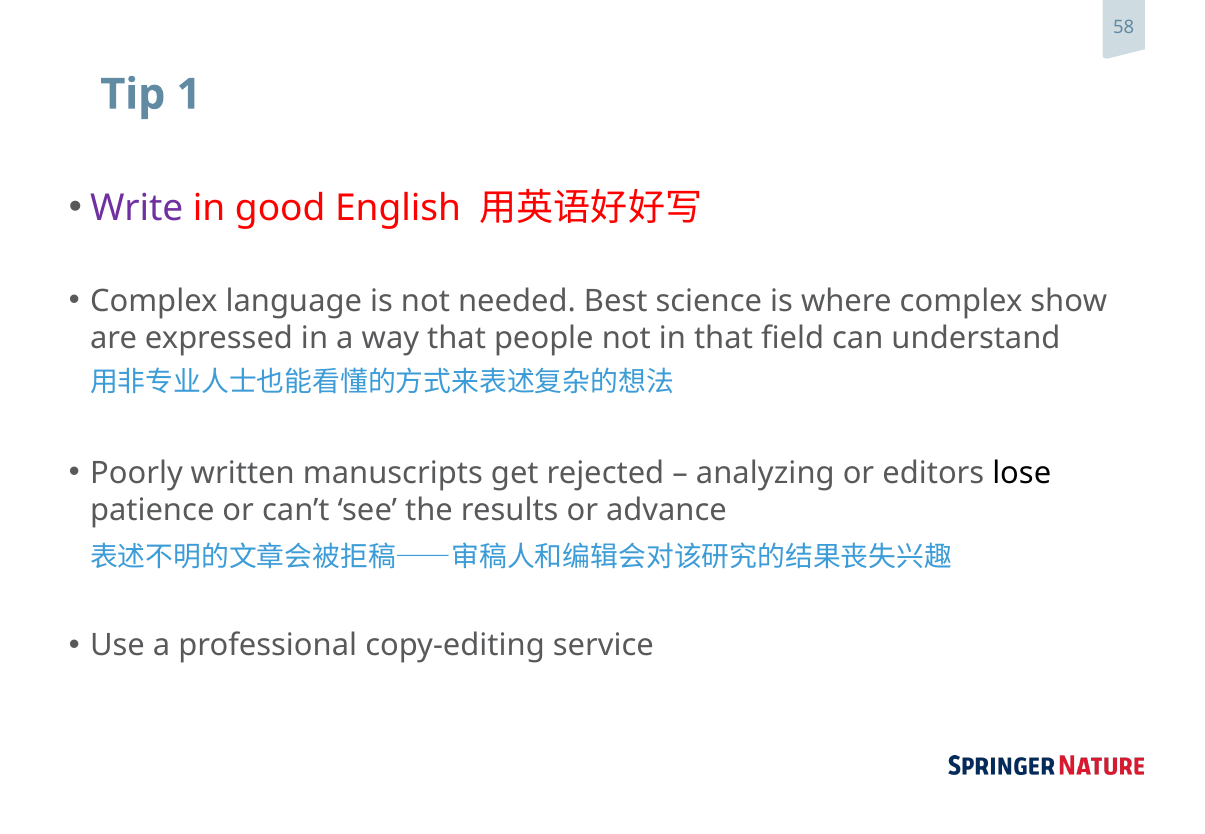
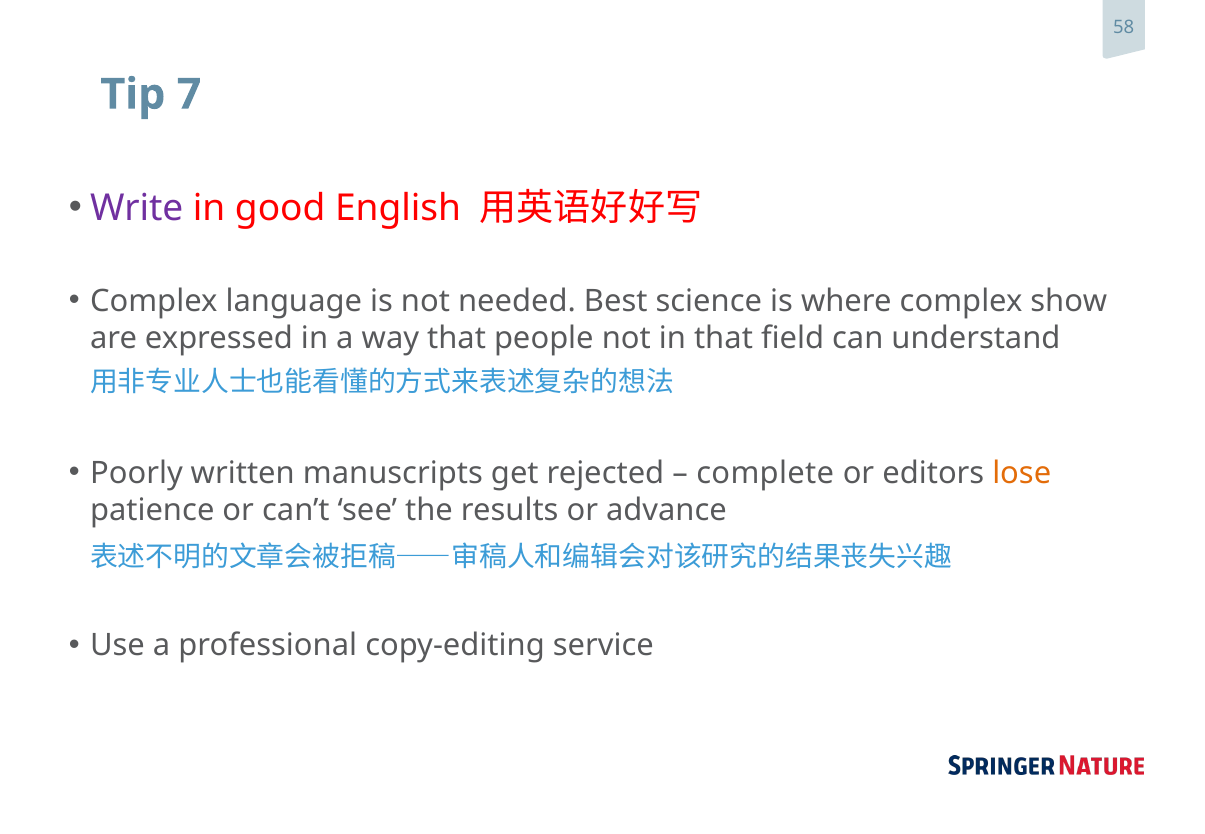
1: 1 -> 7
analyzing: analyzing -> complete
lose colour: black -> orange
